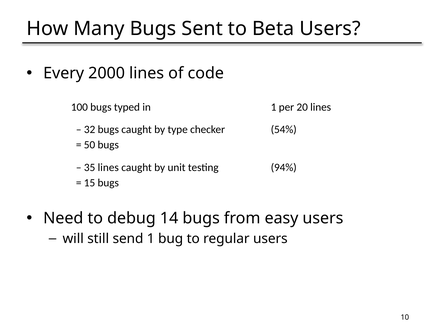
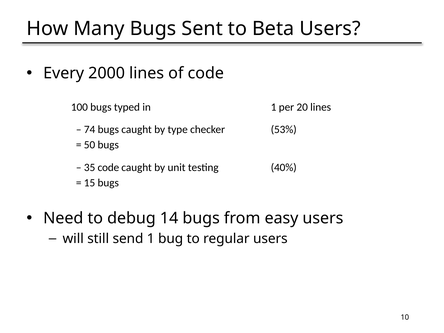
32: 32 -> 74
54%: 54% -> 53%
35 lines: lines -> code
94%: 94% -> 40%
